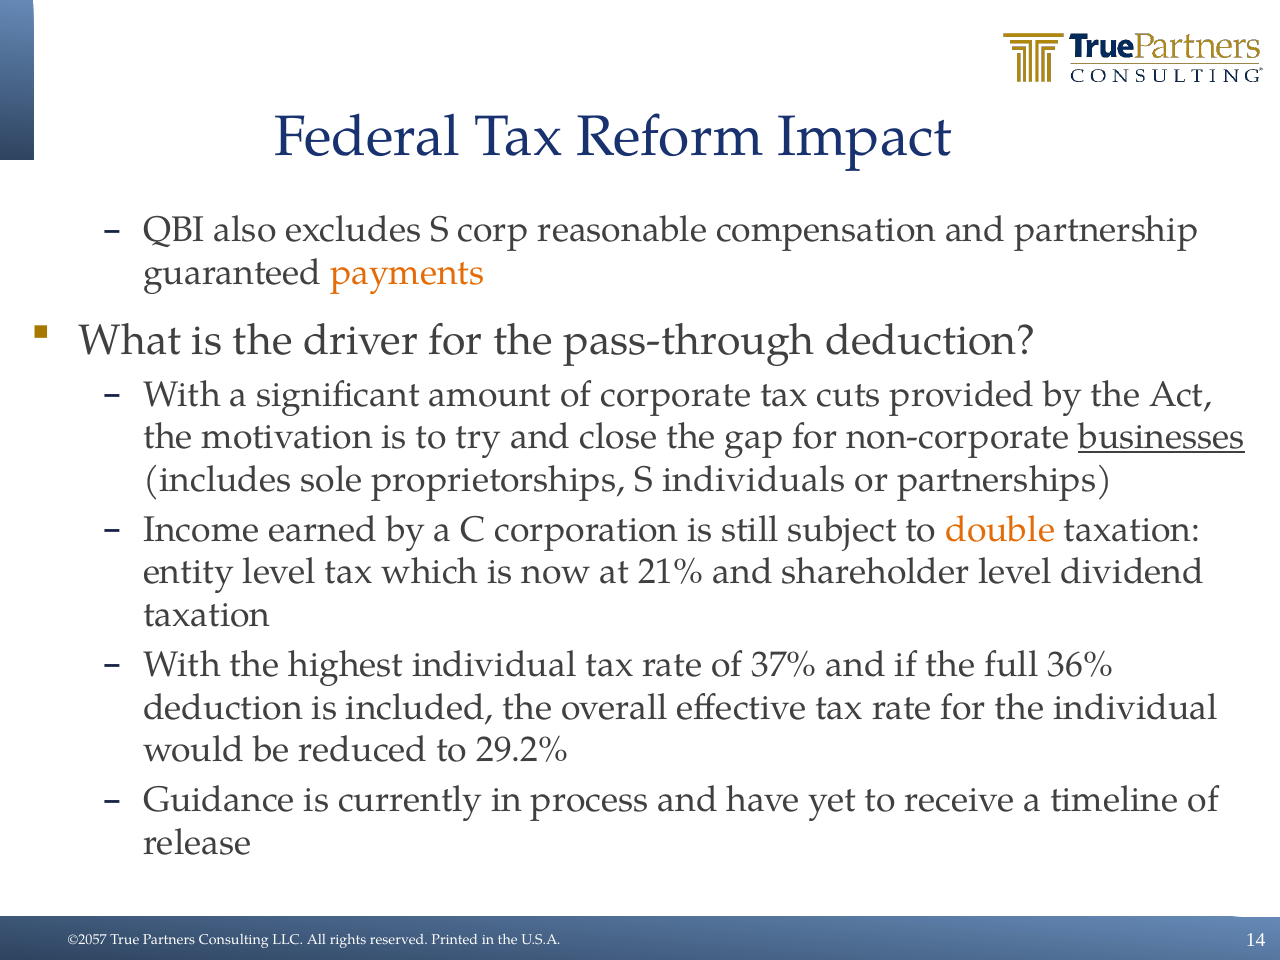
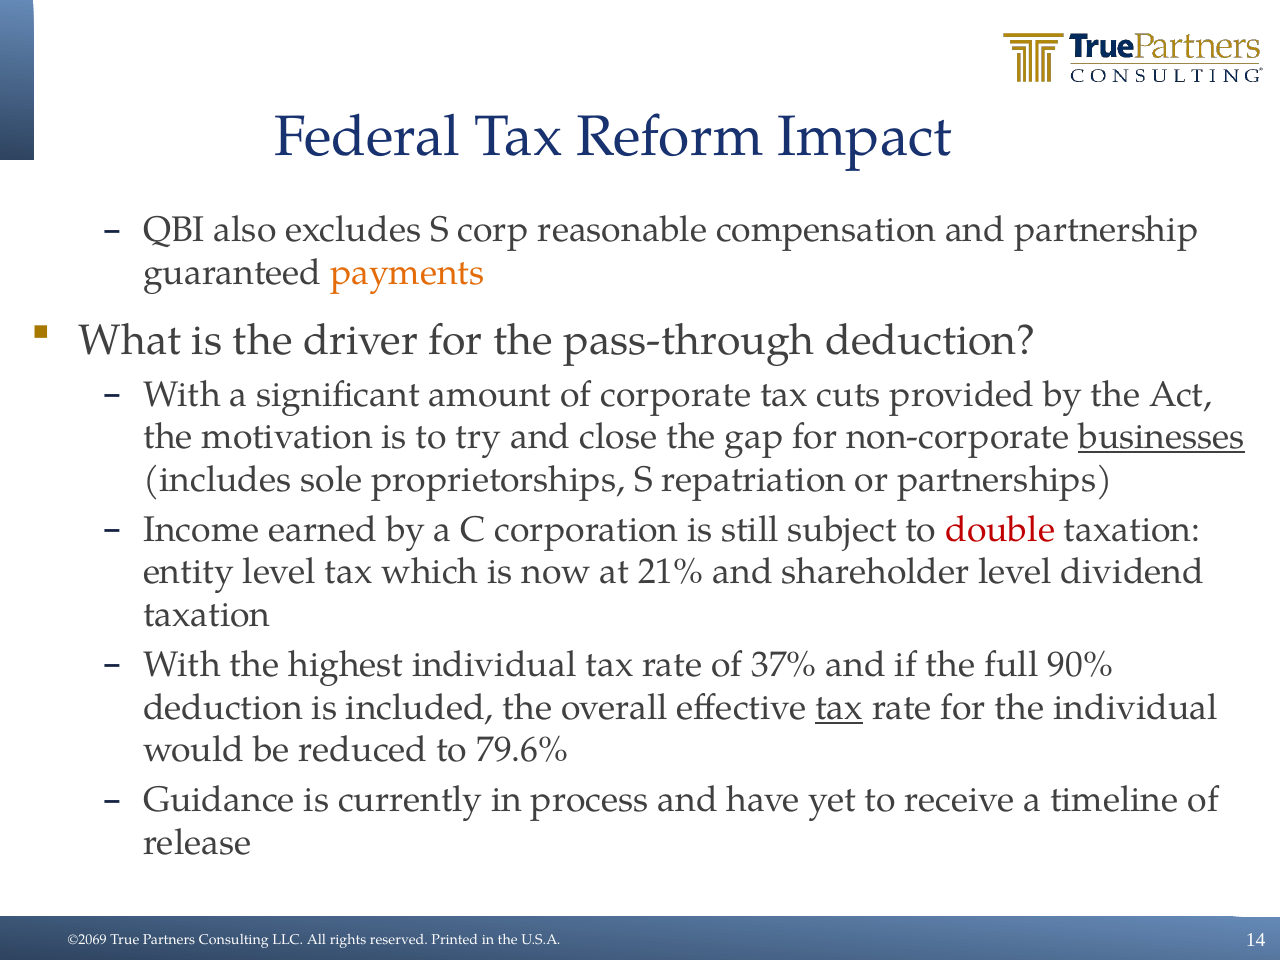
individuals: individuals -> repatriation
double colour: orange -> red
36%: 36% -> 90%
tax at (839, 707) underline: none -> present
29.2%: 29.2% -> 79.6%
©2057: ©2057 -> ©2069
